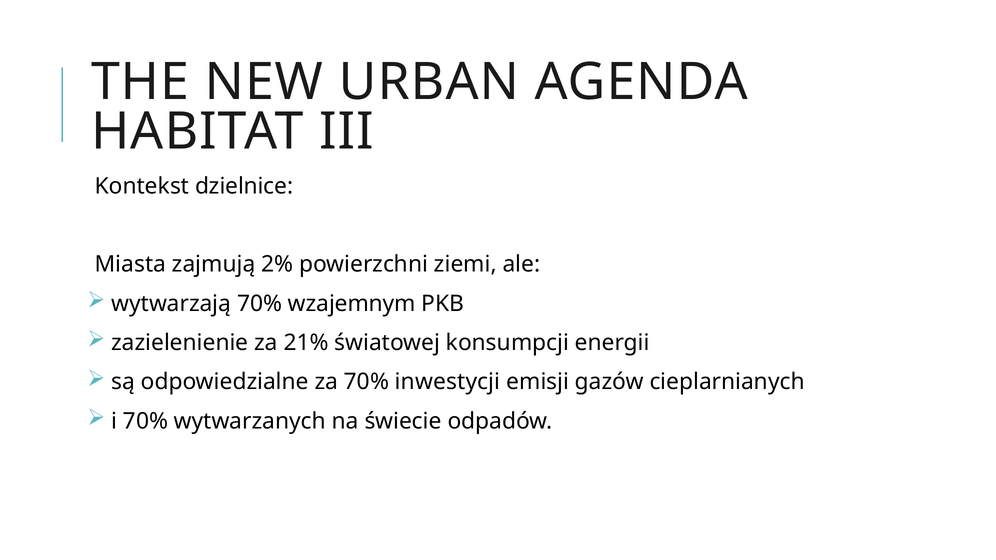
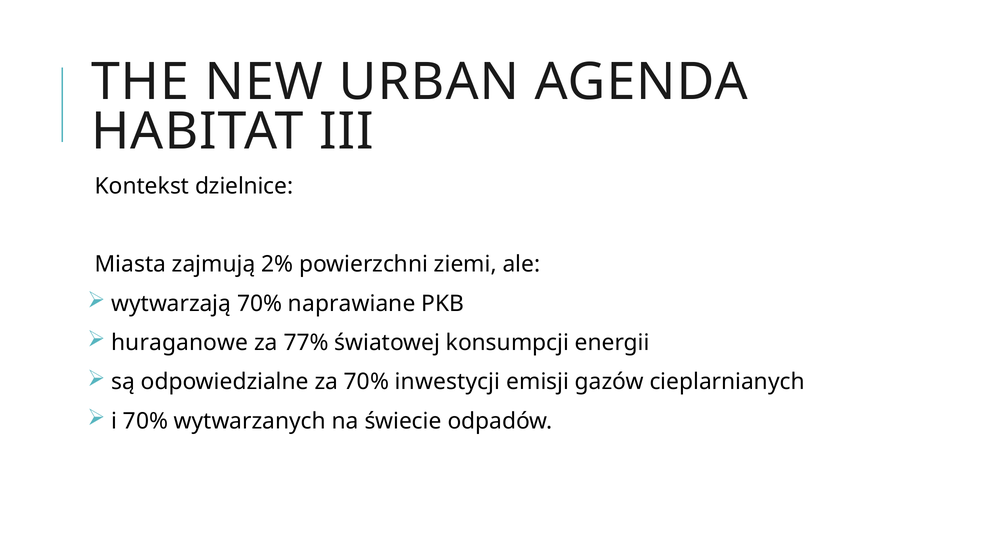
wzajemnym: wzajemnym -> naprawiane
zazielenienie: zazielenienie -> huraganowe
21%: 21% -> 77%
